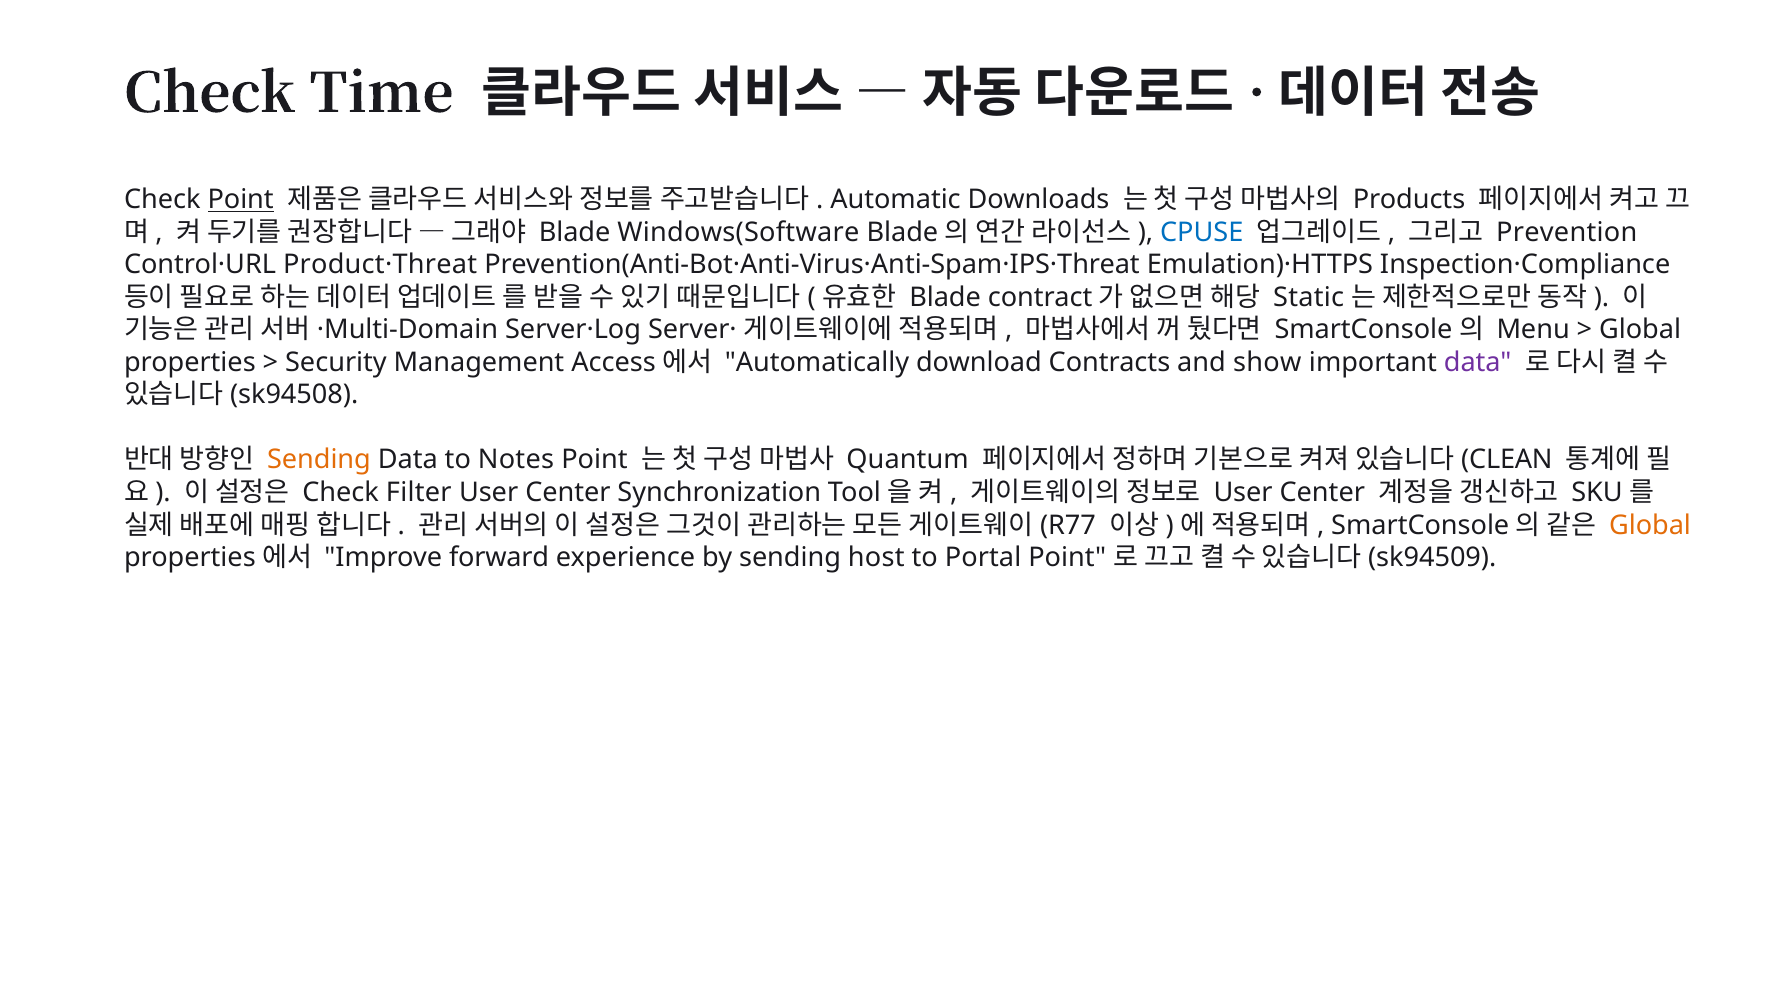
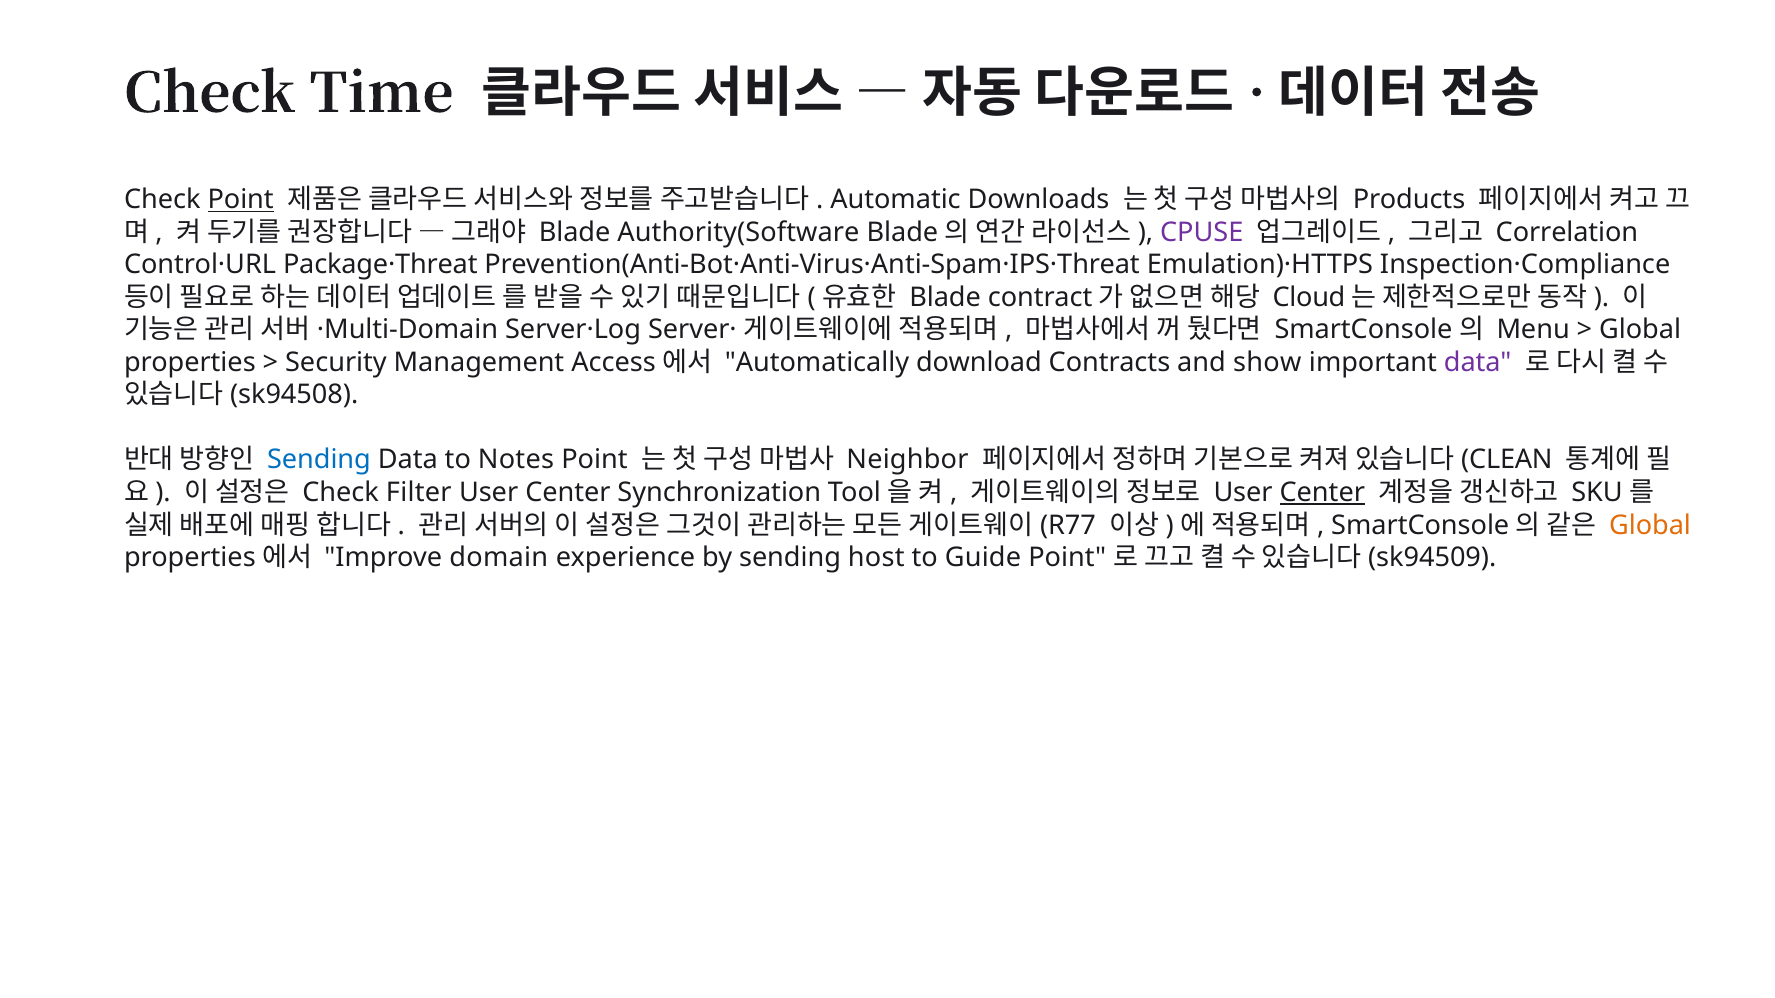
Windows(Software: Windows(Software -> Authority(Software
CPUSE colour: blue -> purple
Prevention: Prevention -> Correlation
Product·Threat: Product·Threat -> Package·Threat
Static: Static -> Cloud
Sending at (319, 460) colour: orange -> blue
Quantum: Quantum -> Neighbor
Center at (1322, 493) underline: none -> present
forward: forward -> domain
Portal: Portal -> Guide
